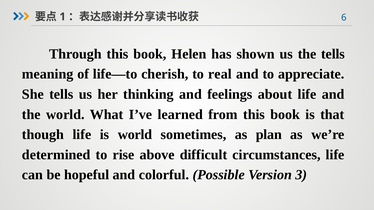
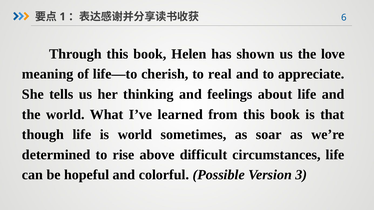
the tells: tells -> love
plan: plan -> soar
